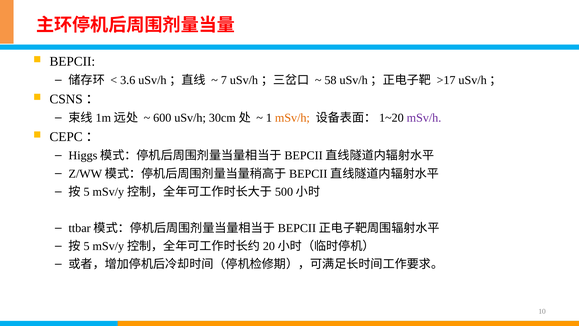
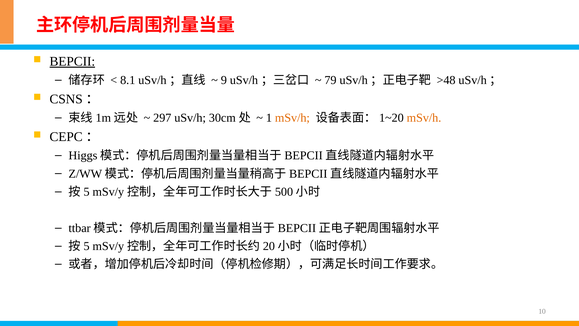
BEPCII underline: none -> present
3.6: 3.6 -> 8.1
7: 7 -> 9
58: 58 -> 79
>17: >17 -> >48
600: 600 -> 297
mSv/h at (424, 118) colour: purple -> orange
